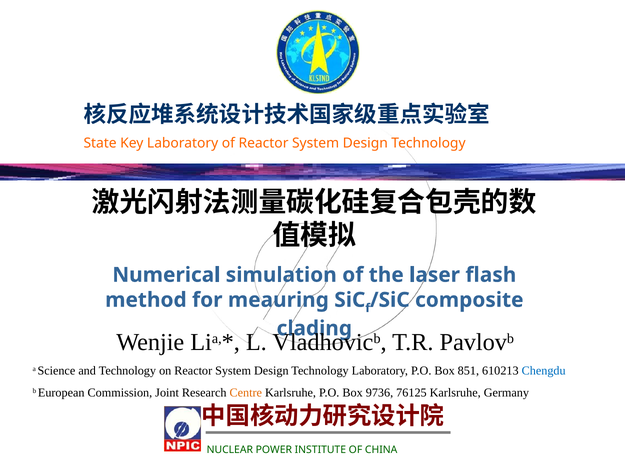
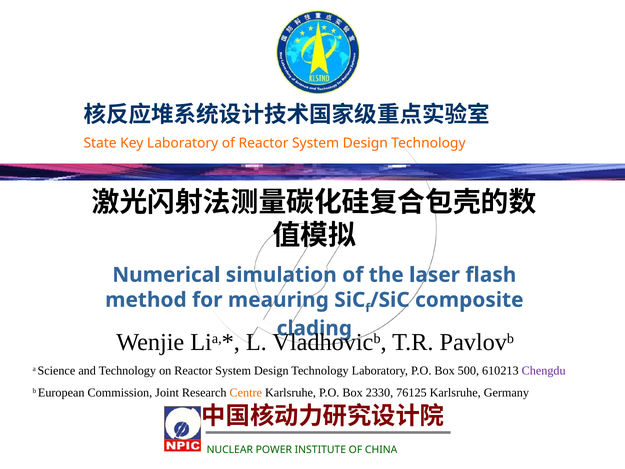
851: 851 -> 500
Chengdu colour: blue -> purple
9736: 9736 -> 2330
